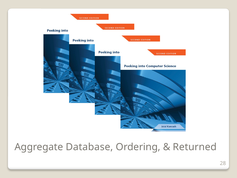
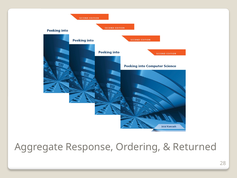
Database: Database -> Response
